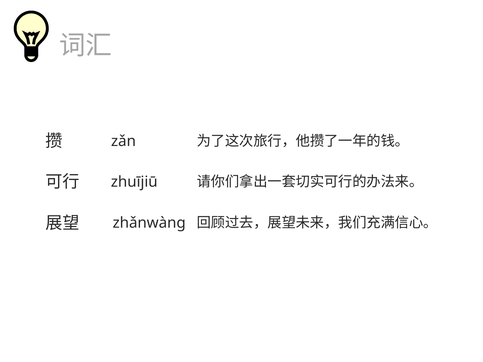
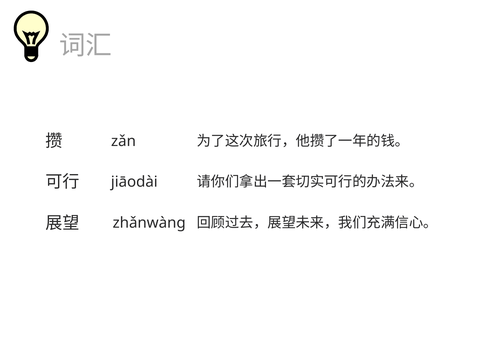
zhuījiū: zhuījiū -> jiāodài
